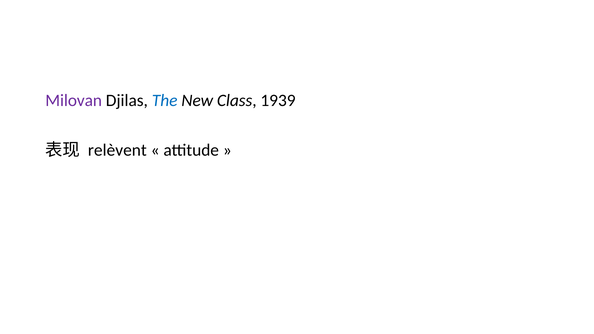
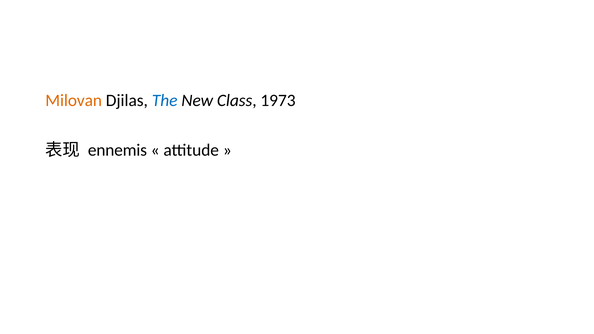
Milovan colour: purple -> orange
1939: 1939 -> 1973
relèvent: relèvent -> ennemis
